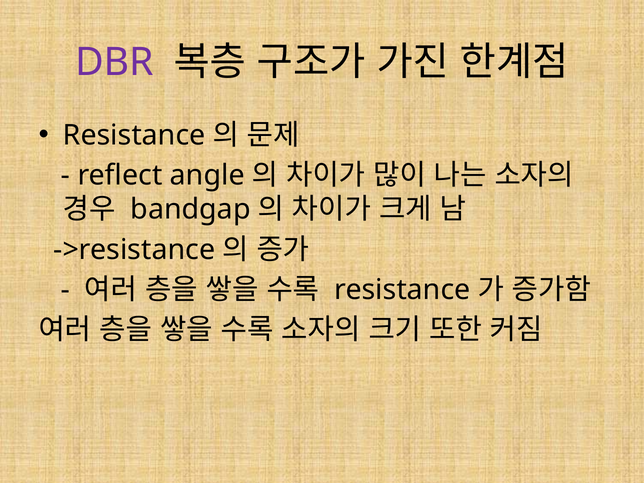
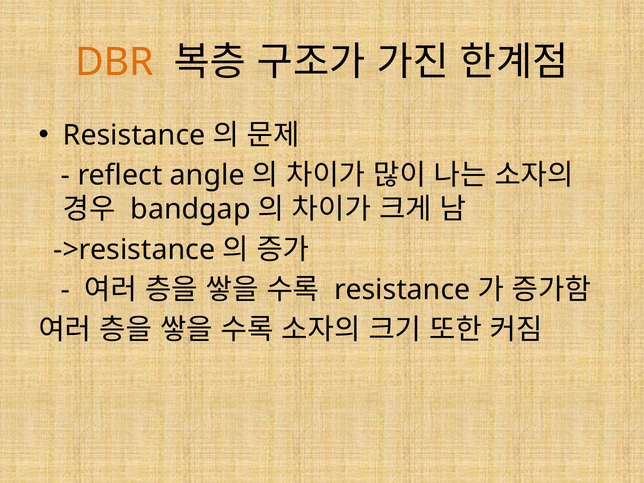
DBR colour: purple -> orange
